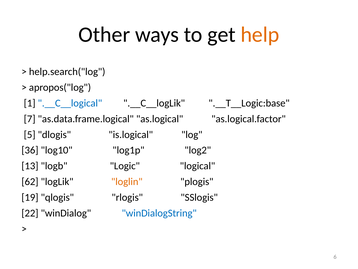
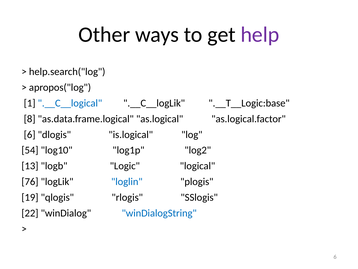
help colour: orange -> purple
7: 7 -> 8
5 at (30, 134): 5 -> 6
36: 36 -> 54
62: 62 -> 76
loglin colour: orange -> blue
